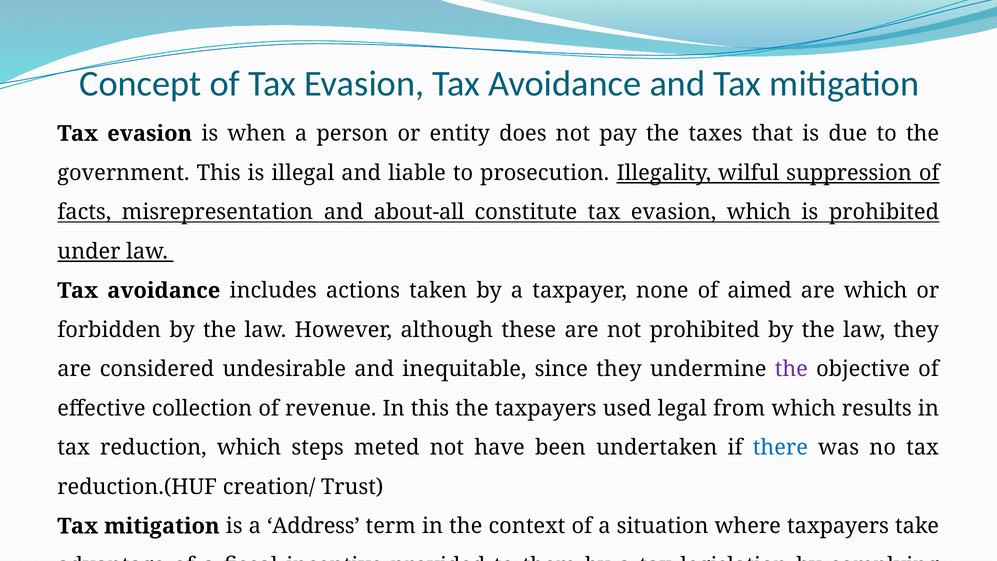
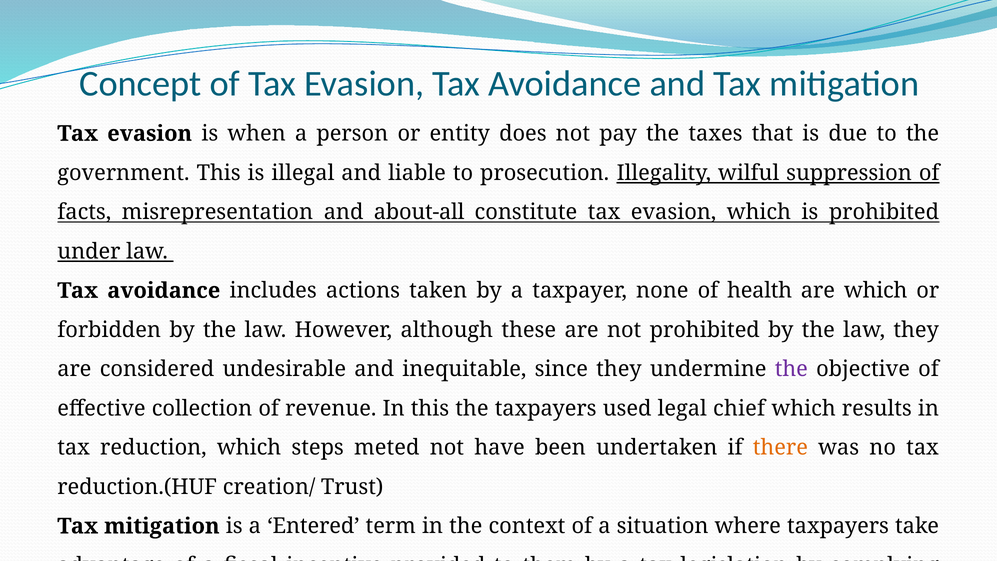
aimed: aimed -> health
from: from -> chief
there colour: blue -> orange
Address: Address -> Entered
